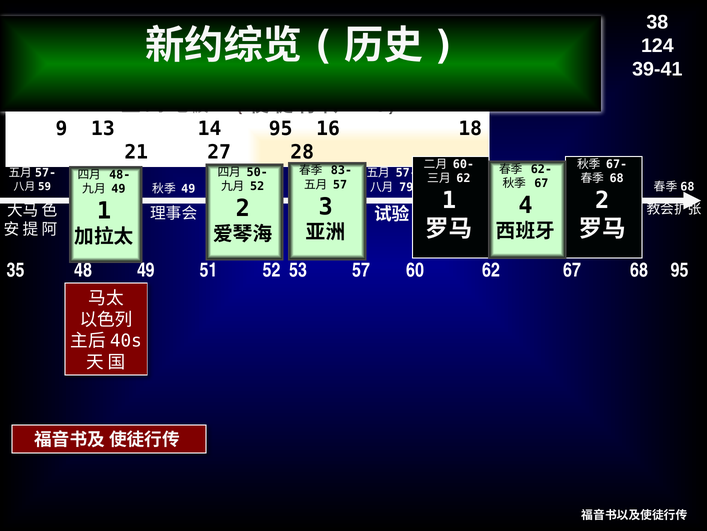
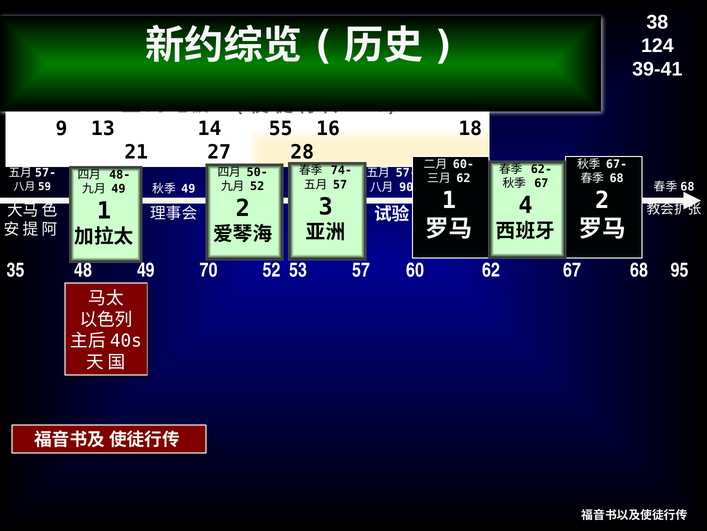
14 95: 95 -> 55
83-: 83- -> 74-
79: 79 -> 90
51: 51 -> 70
